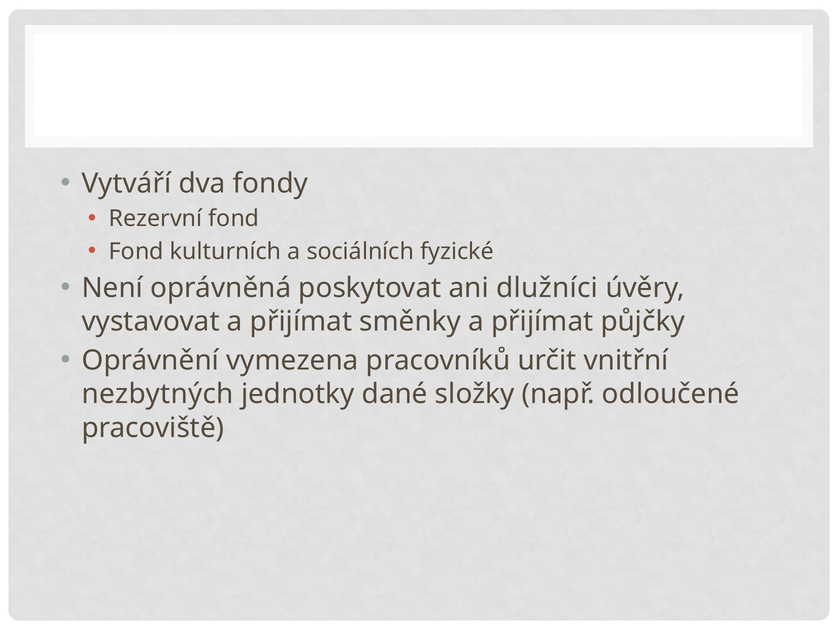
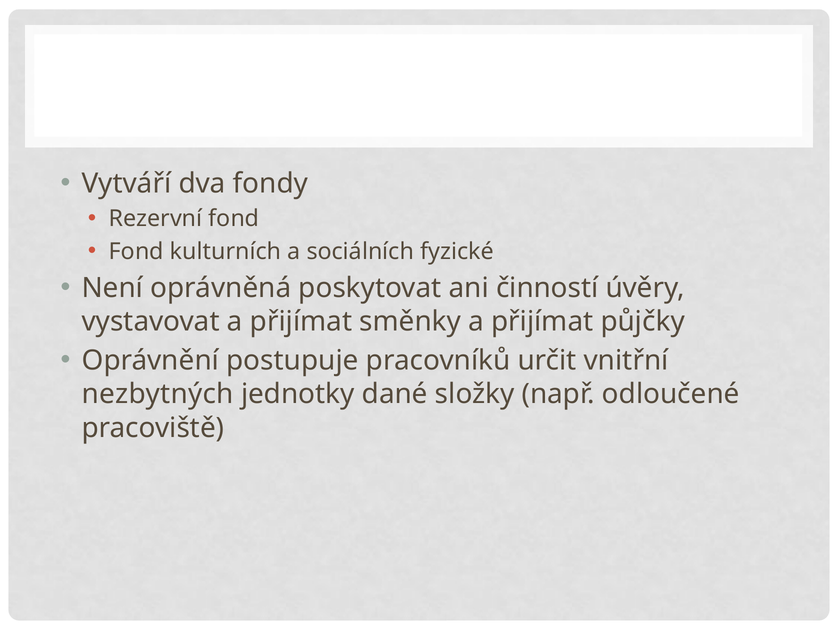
dlužníci: dlužníci -> činností
vymezena: vymezena -> postupuje
